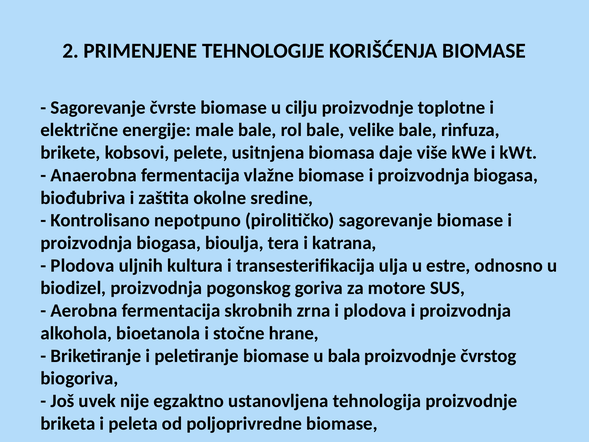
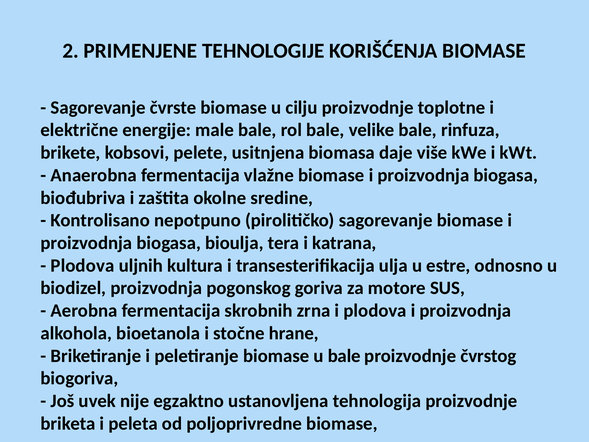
u bala: bala -> bale
